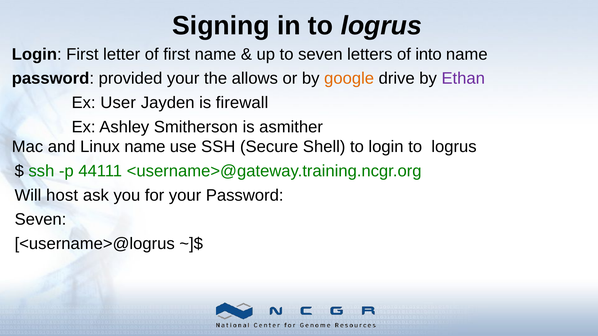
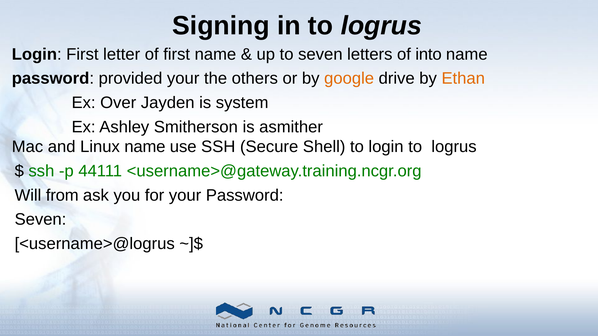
allows: allows -> others
Ethan colour: purple -> orange
User: User -> Over
firewall: firewall -> system
host: host -> from
